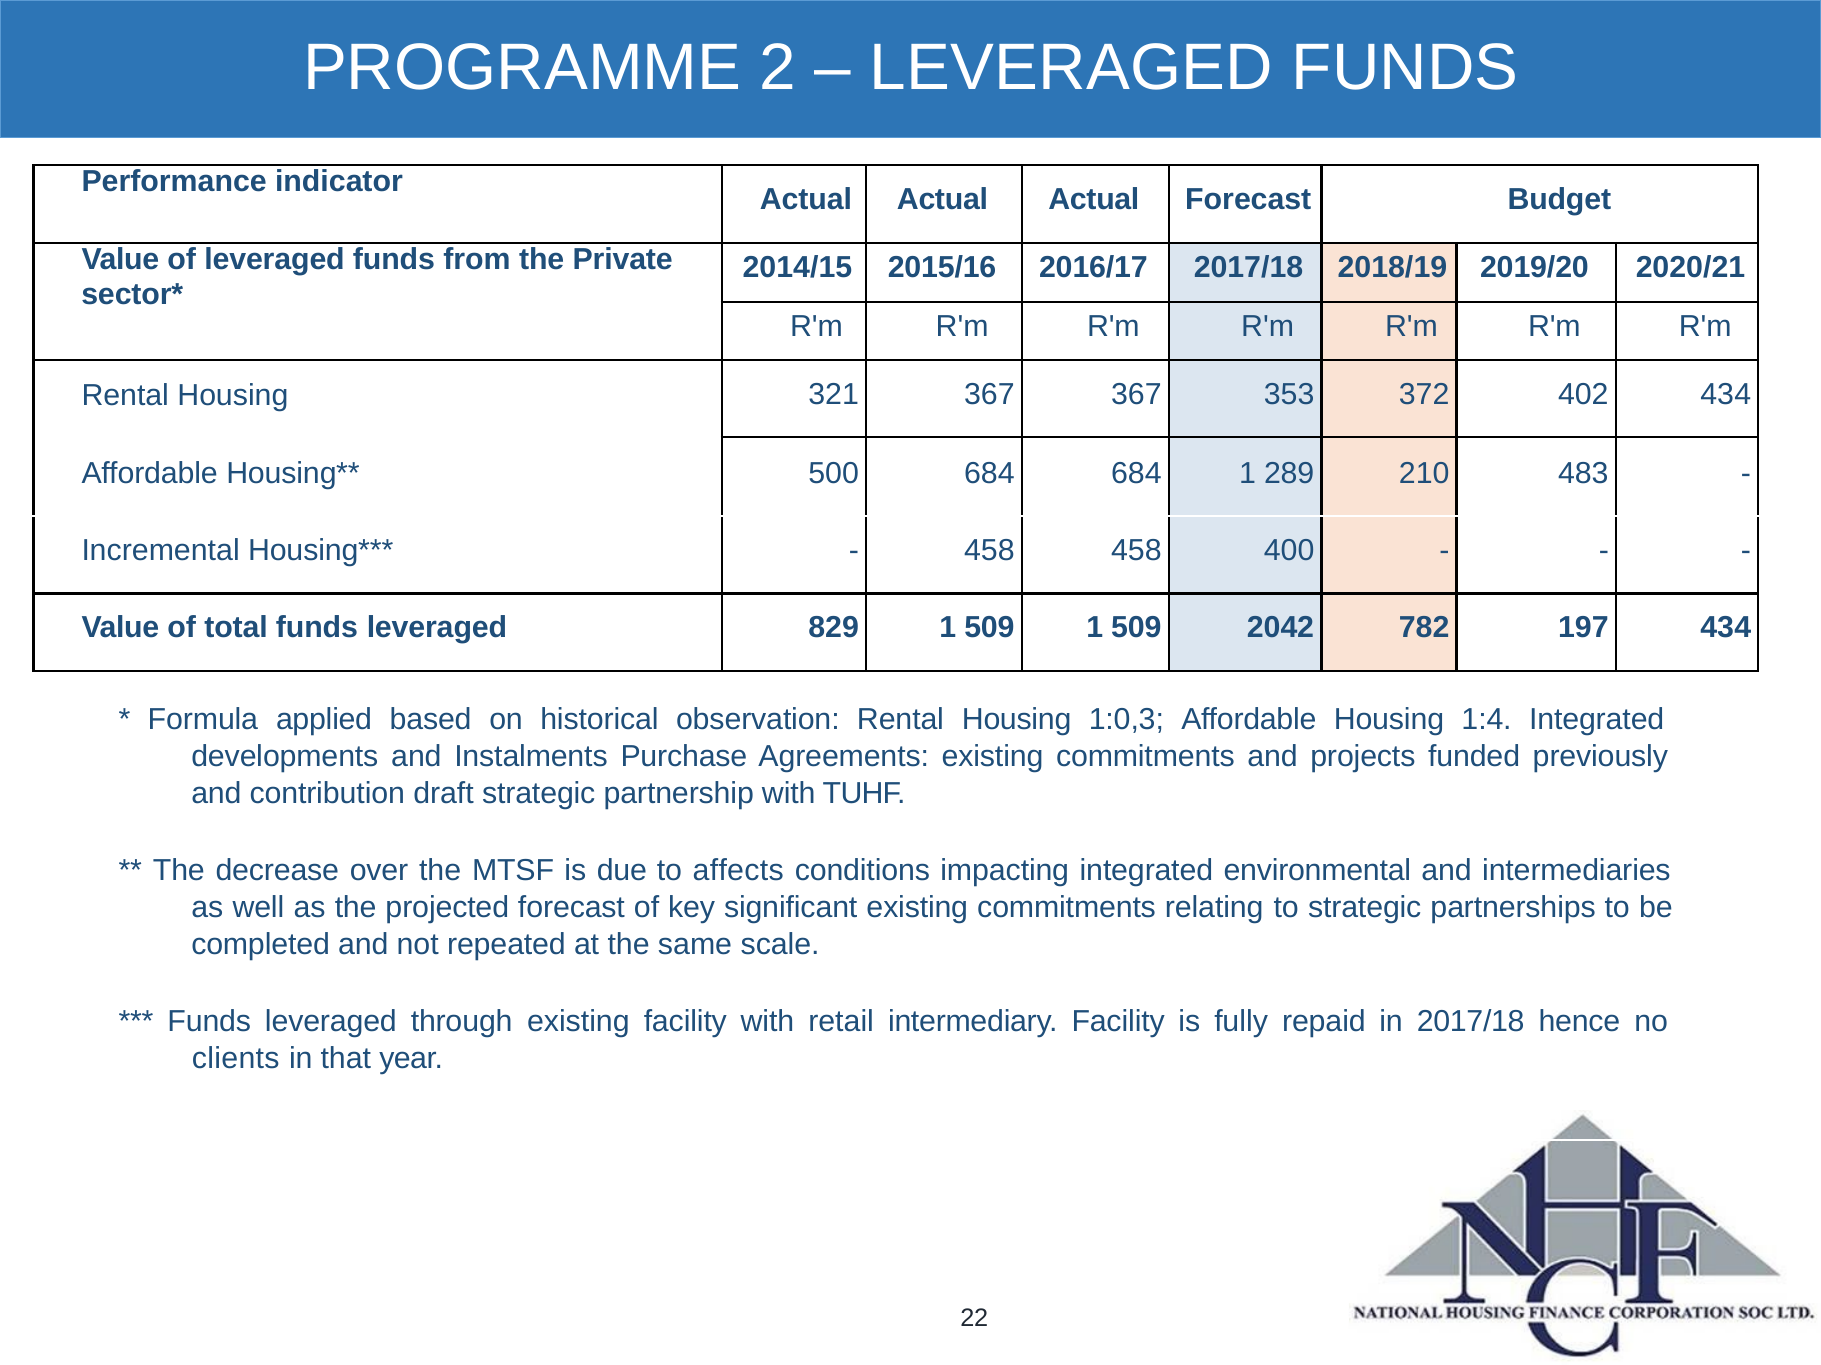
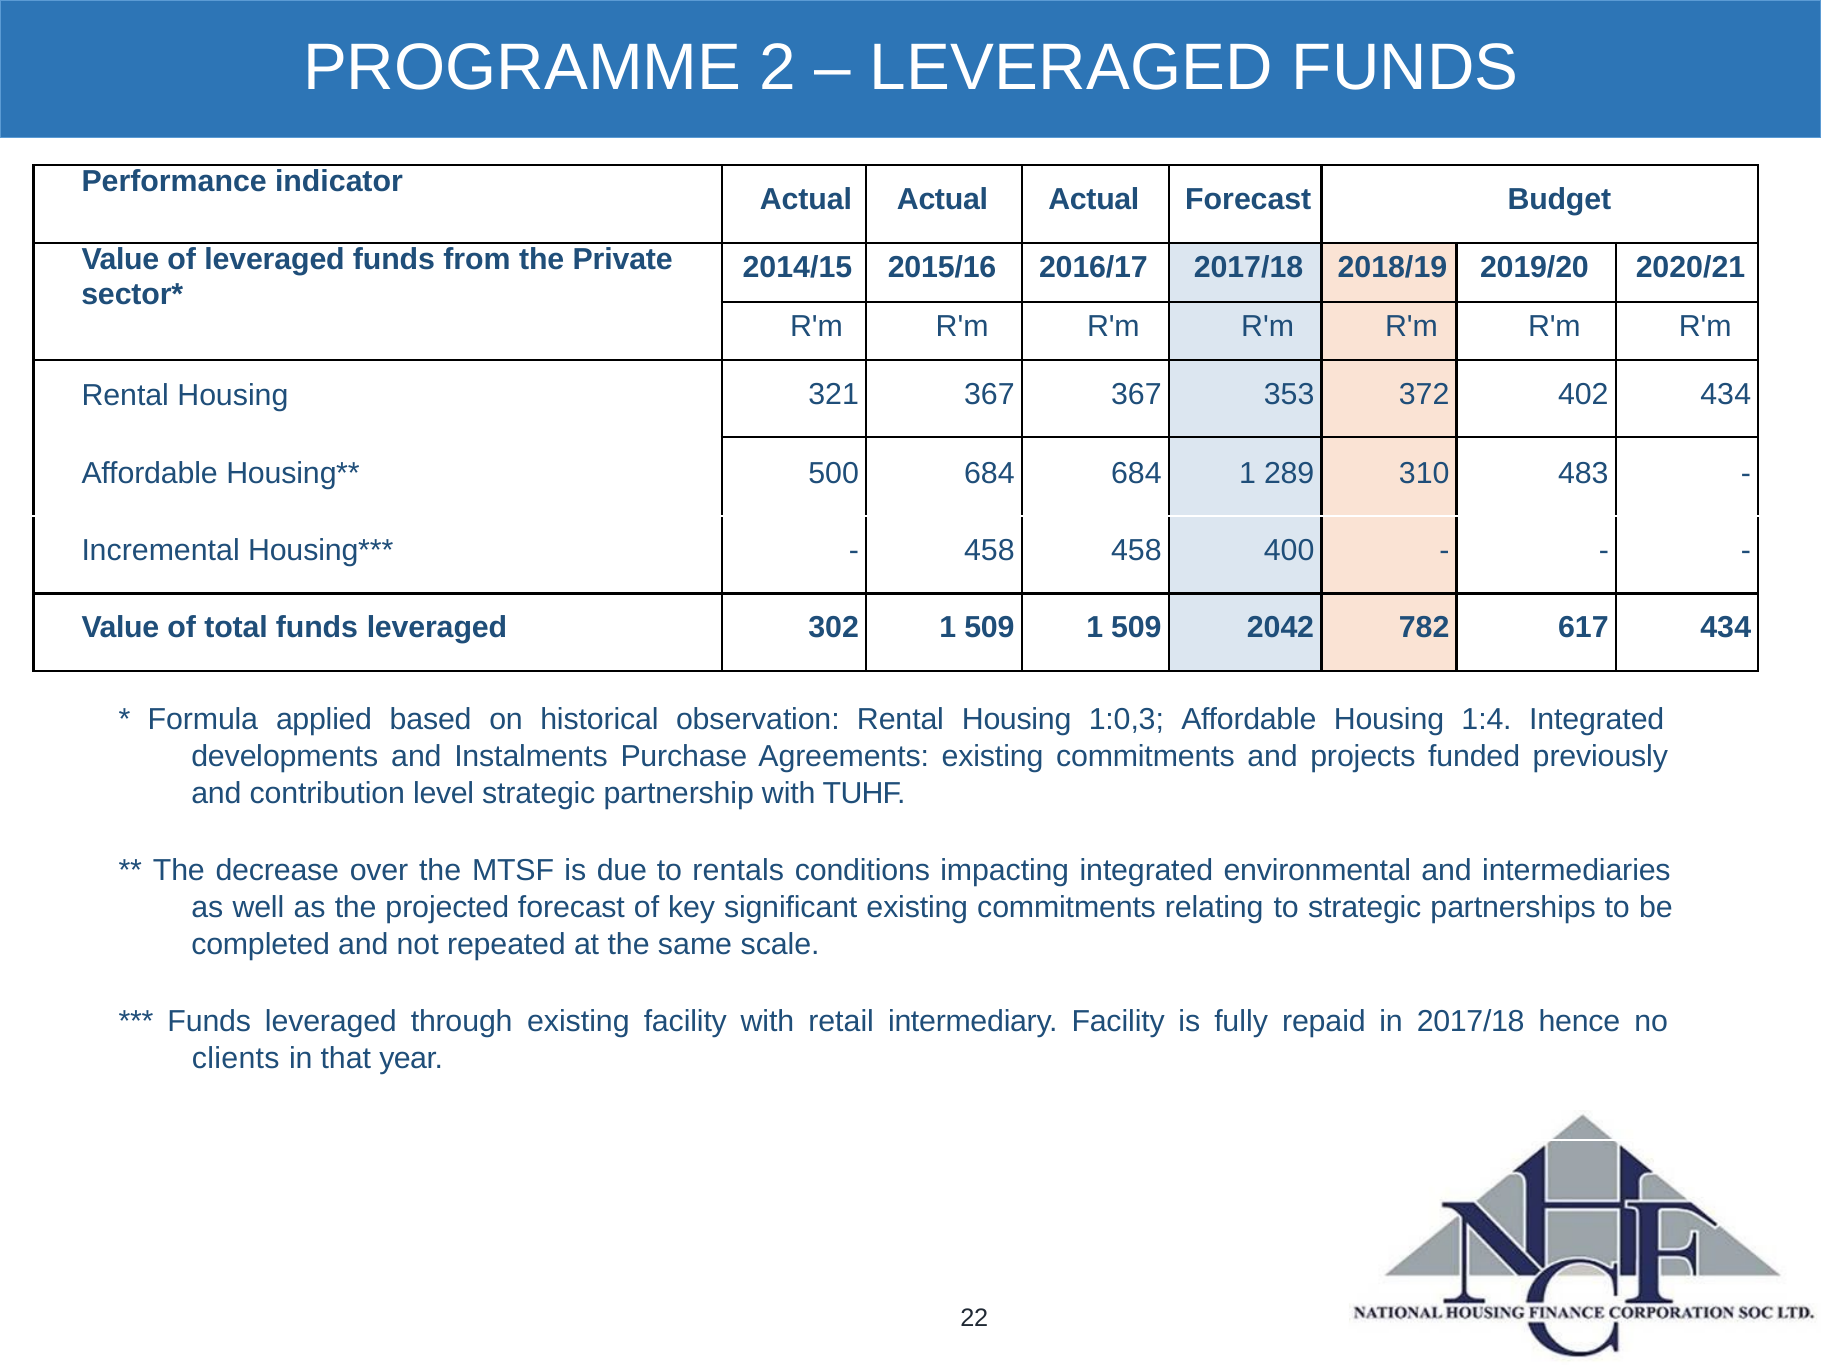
210: 210 -> 310
829: 829 -> 302
197: 197 -> 617
draft: draft -> level
affects: affects -> rentals
